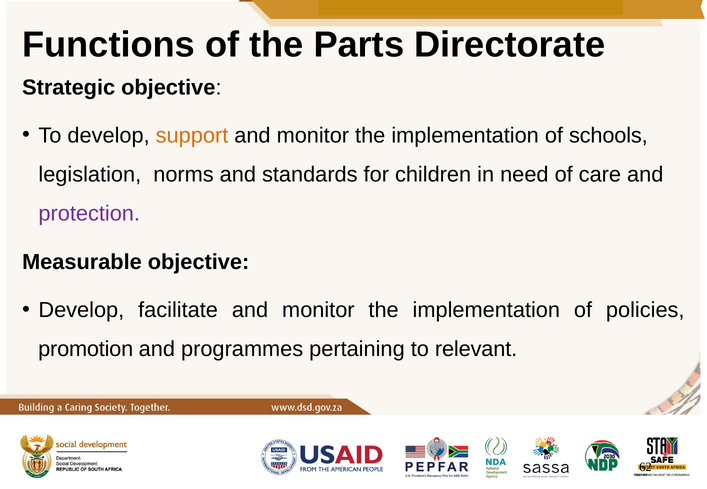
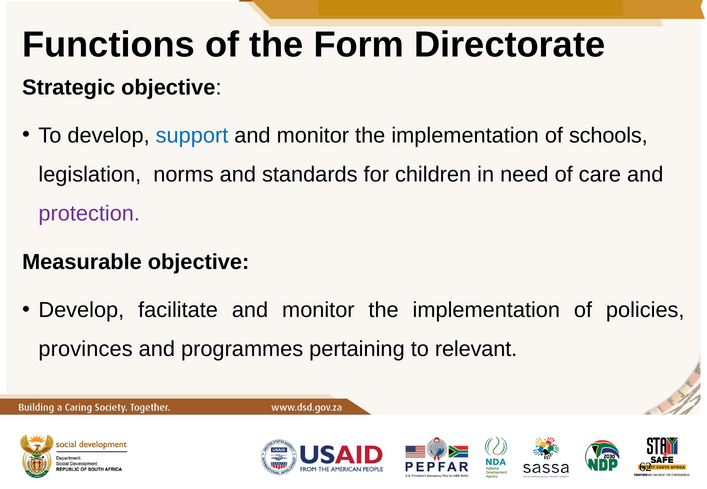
Parts: Parts -> Form
support colour: orange -> blue
promotion: promotion -> provinces
